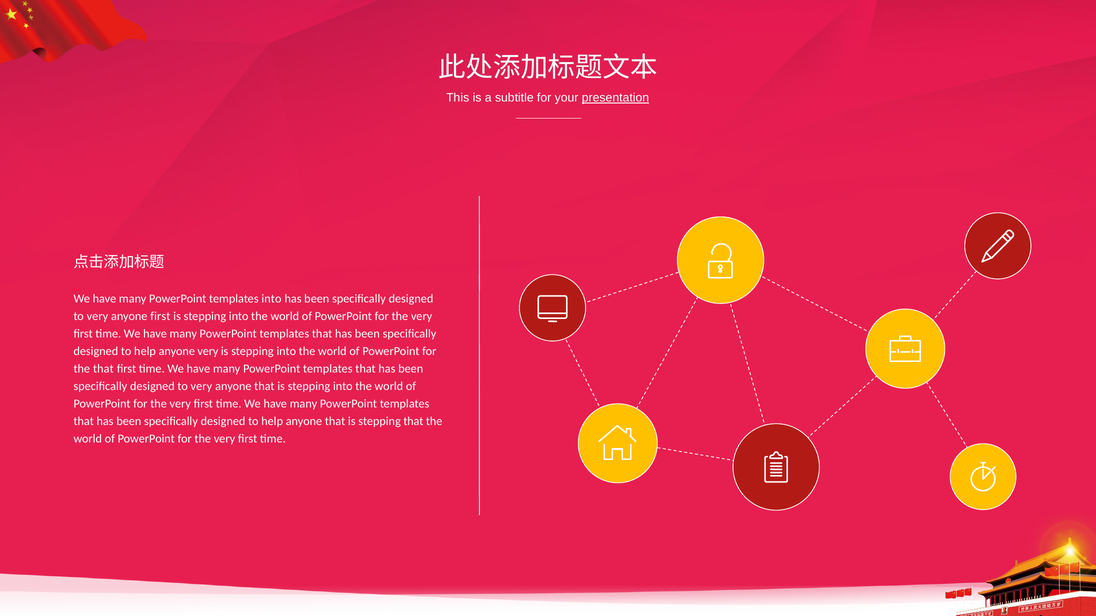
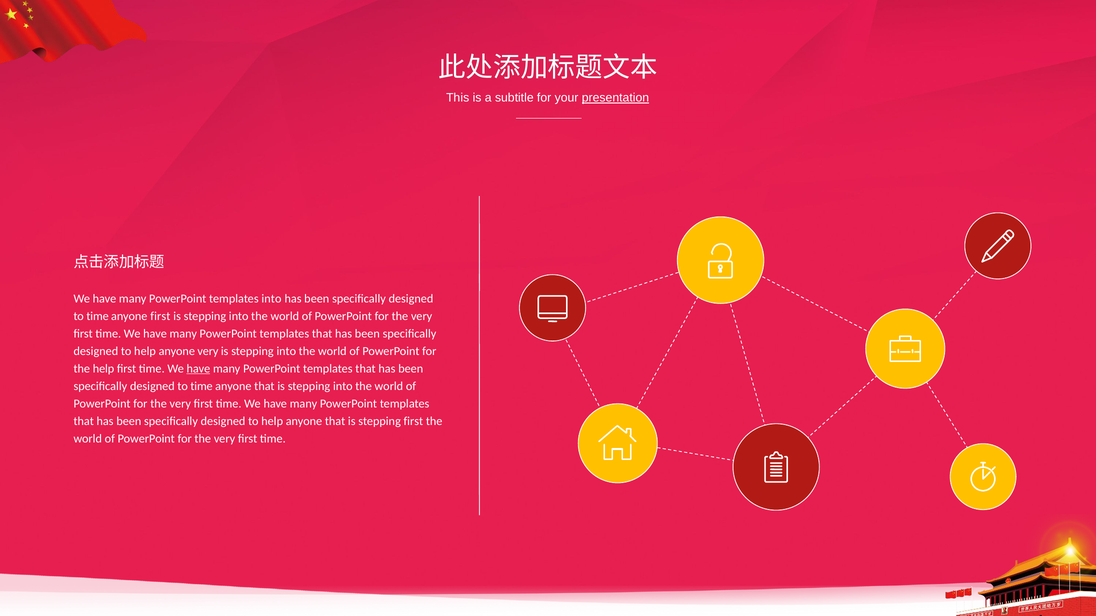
very at (97, 316): very -> time
the that: that -> help
have at (198, 369) underline: none -> present
very at (201, 386): very -> time
stepping that: that -> first
